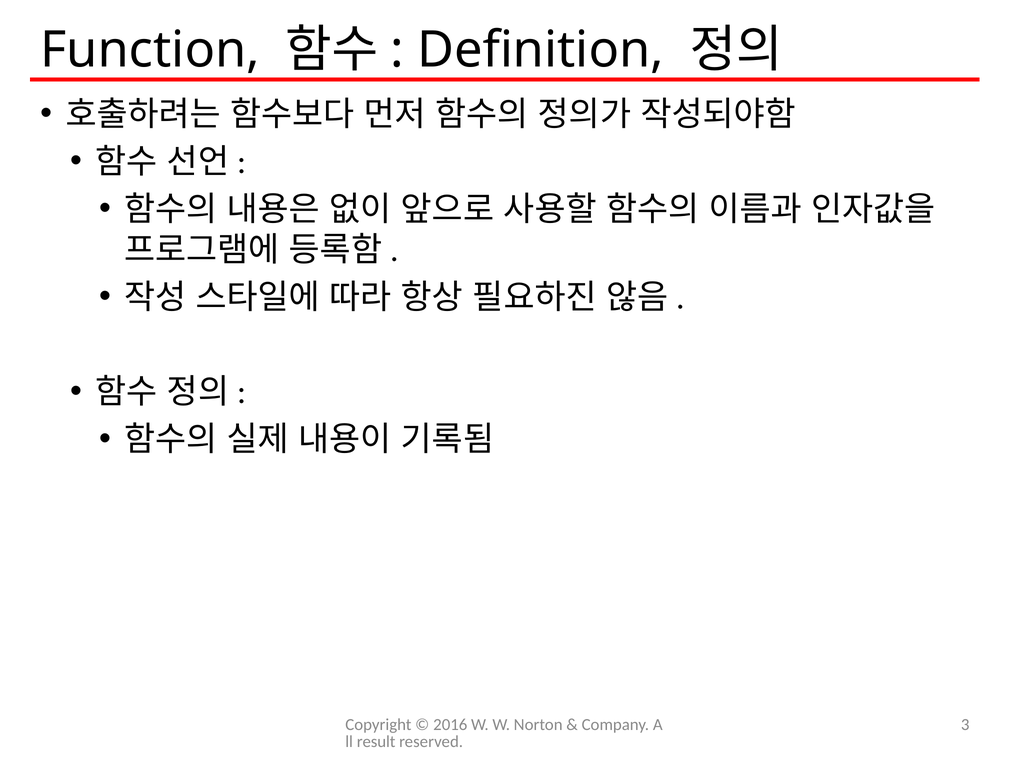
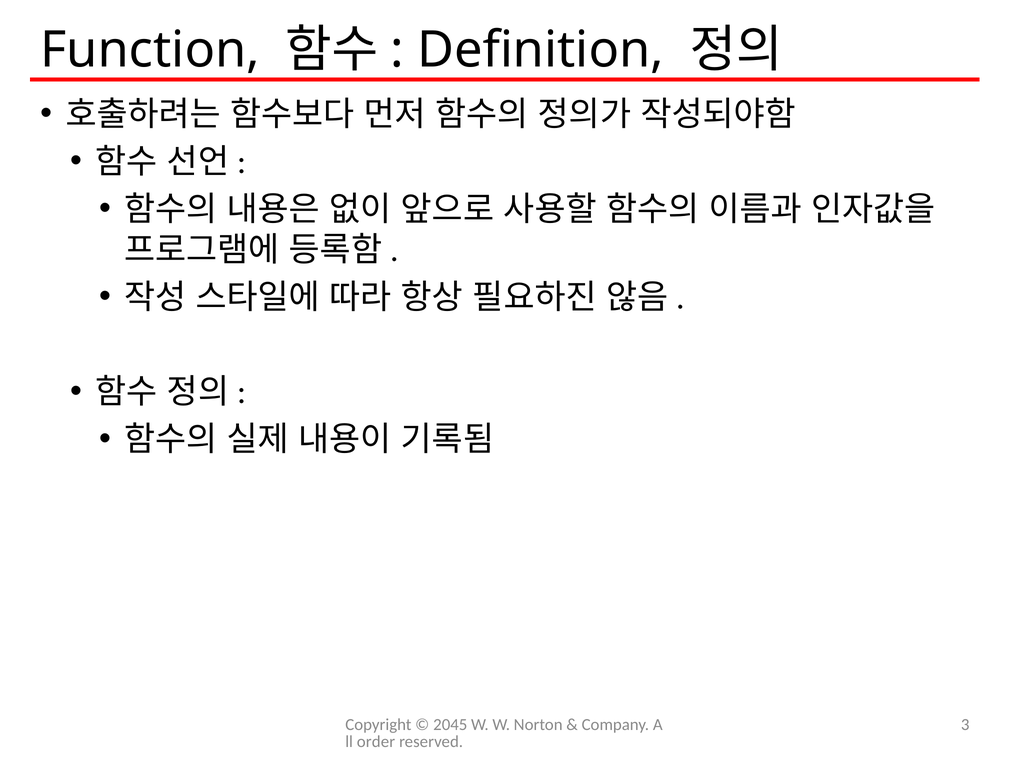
2016: 2016 -> 2045
result: result -> order
